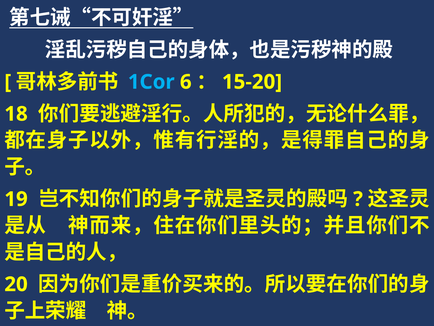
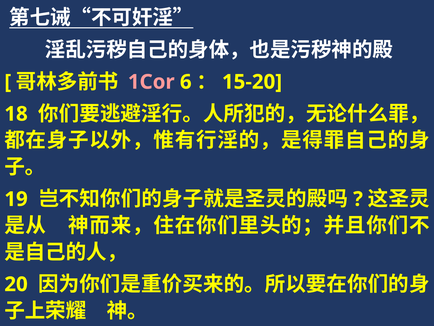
1Cor colour: light blue -> pink
